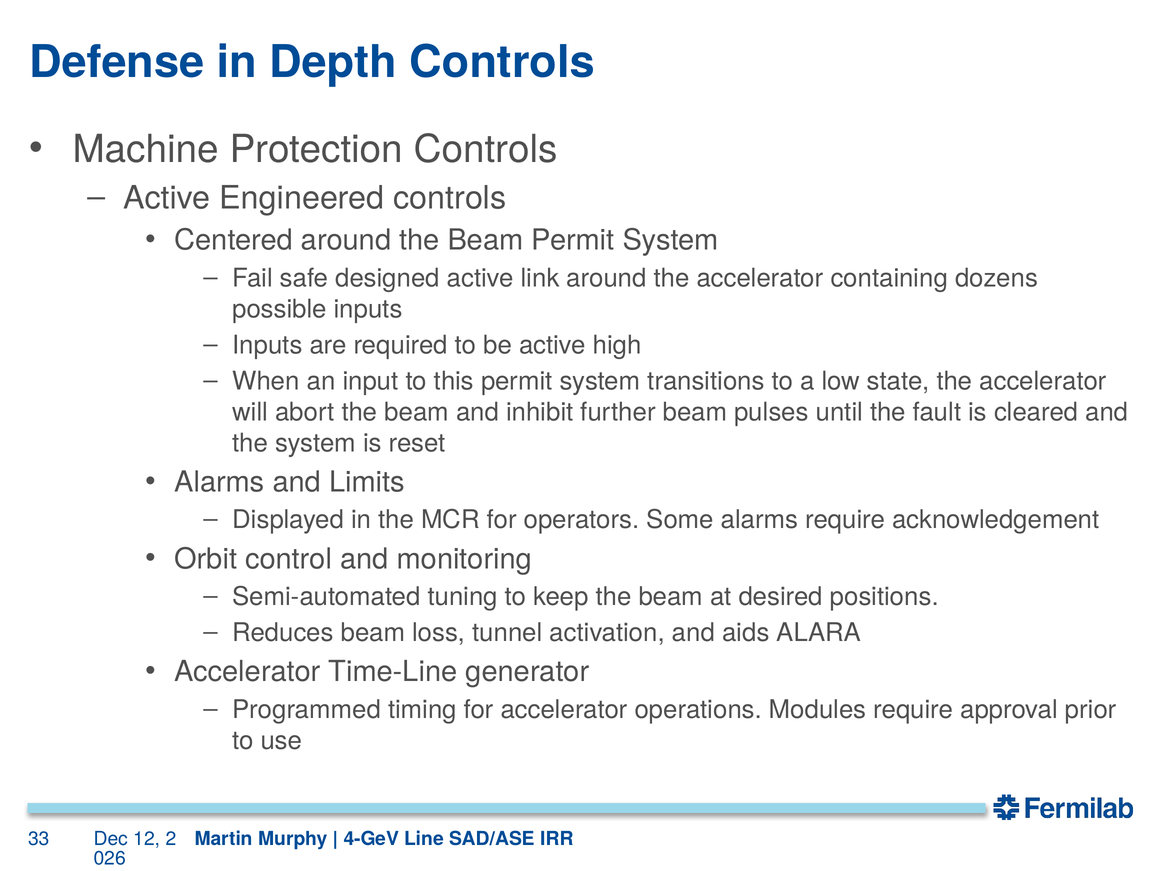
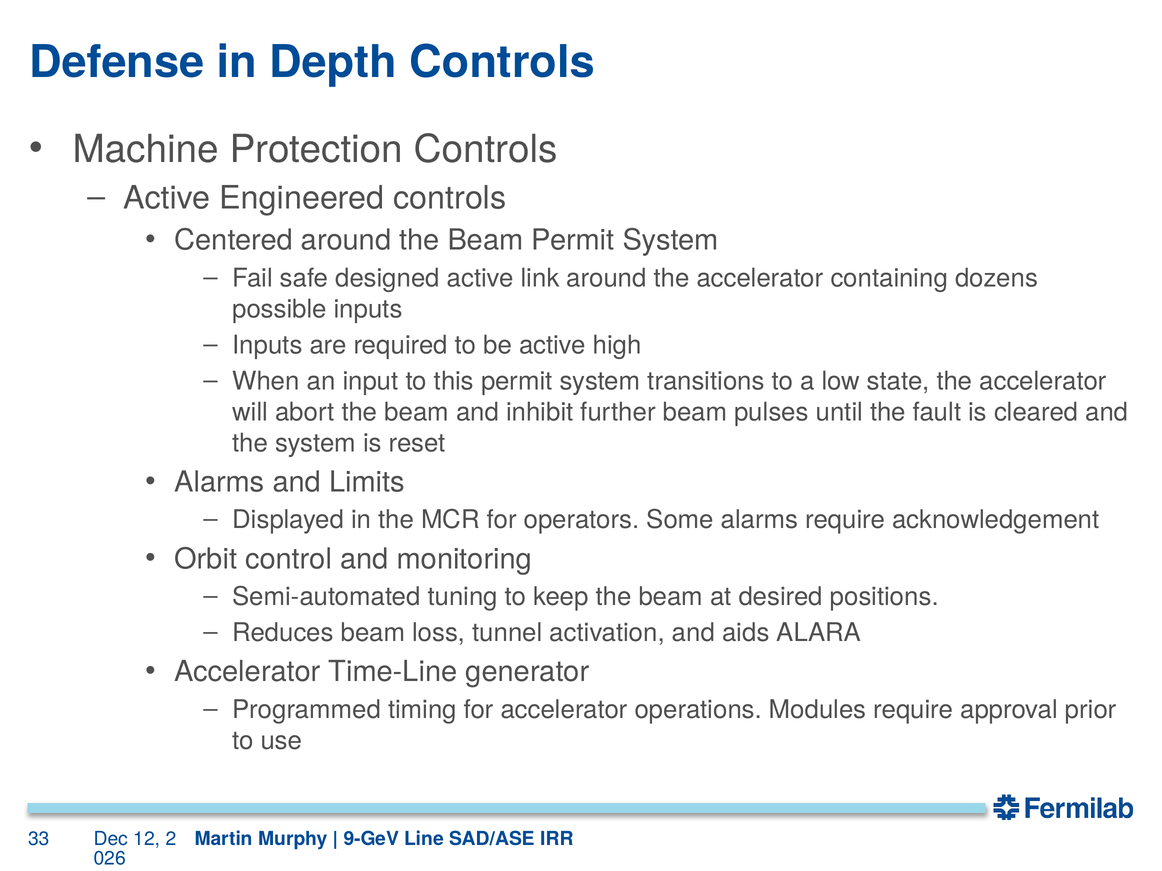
4-GeV: 4-GeV -> 9-GeV
